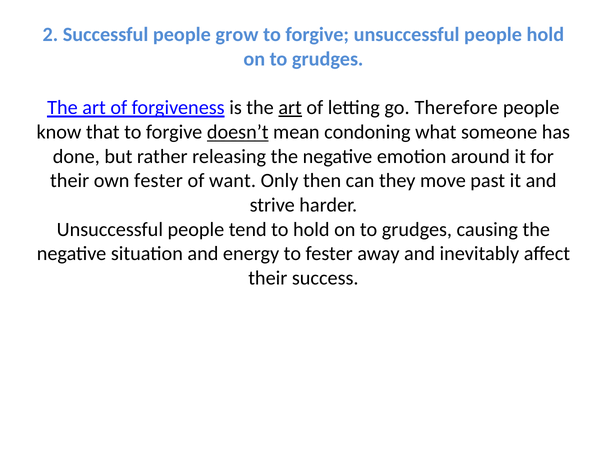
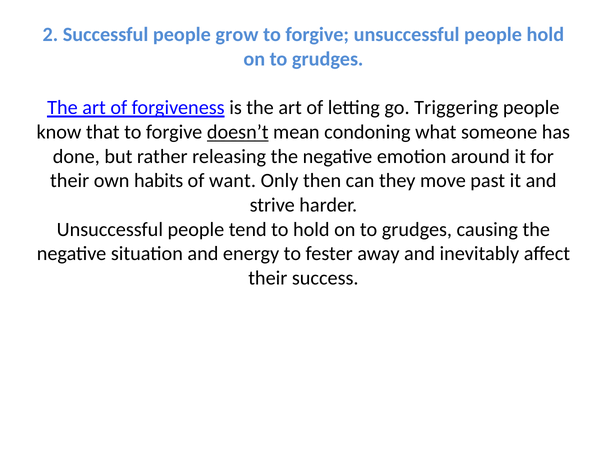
art at (290, 108) underline: present -> none
Therefore: Therefore -> Triggering
own fester: fester -> habits
